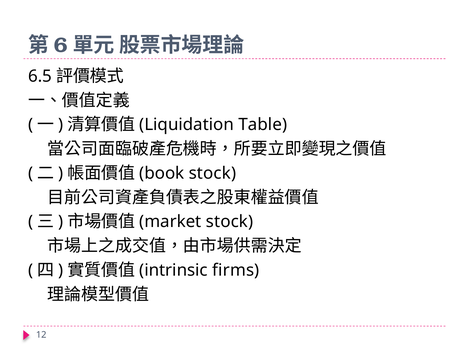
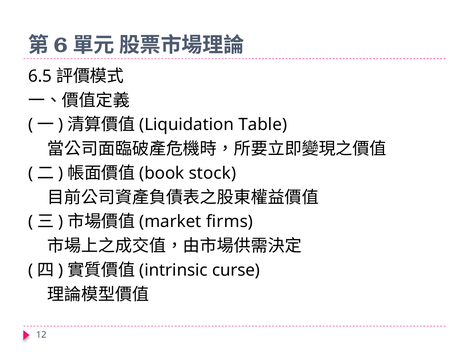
stock at (230, 222): stock -> firms
firms: firms -> curse
